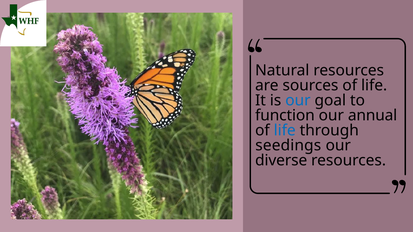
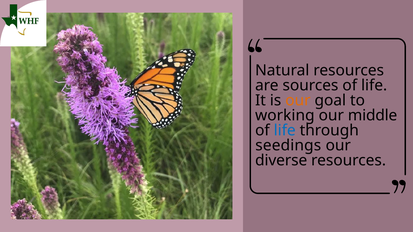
our at (298, 101) colour: blue -> orange
function: function -> working
annual: annual -> middle
